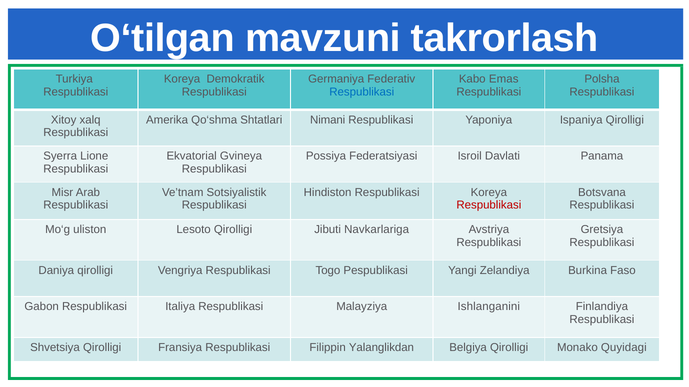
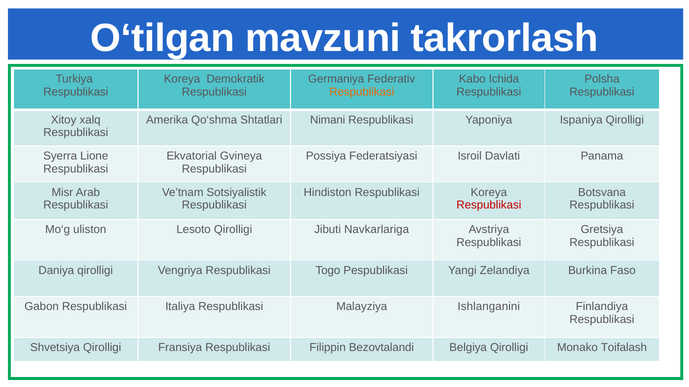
Emas: Emas -> Ichida
Respublikasi at (362, 92) colour: blue -> orange
Yalanglikdan: Yalanglikdan -> Bezovtalandi
Quyidagi: Quyidagi -> Toifalash
